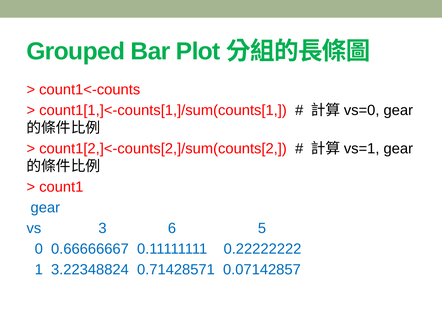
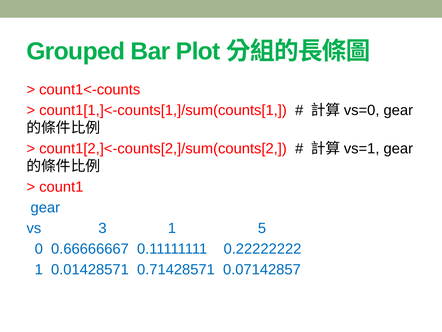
3 6: 6 -> 1
3.22348824: 3.22348824 -> 0.01428571
